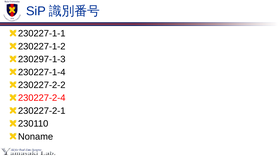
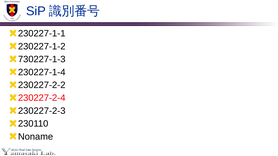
230297-1-3: 230297-1-3 -> 730227-1-3
230227-2-1: 230227-2-1 -> 230227-2-3
